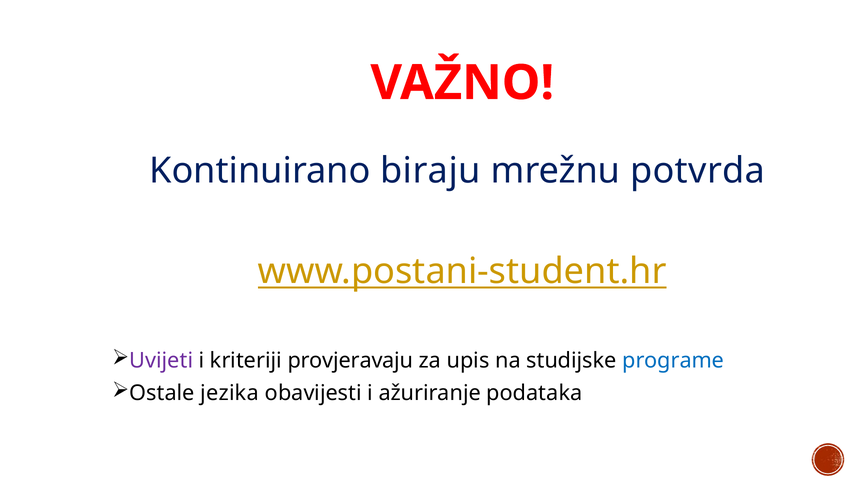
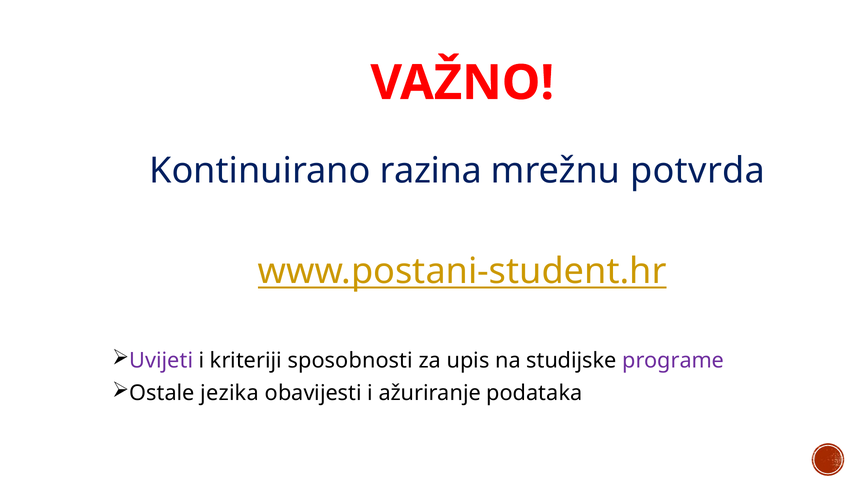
biraju: biraju -> razina
provjeravaju: provjeravaju -> sposobnosti
programe colour: blue -> purple
